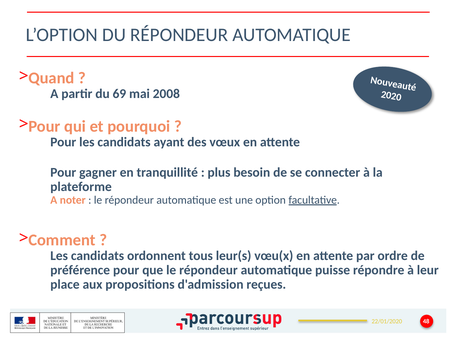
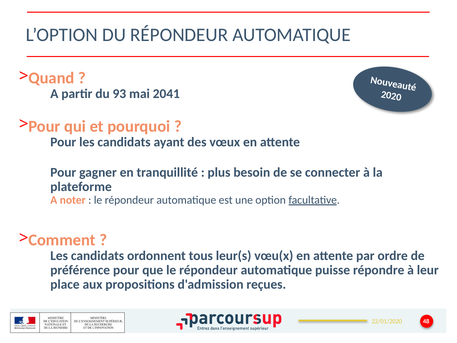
69: 69 -> 93
2008: 2008 -> 2041
